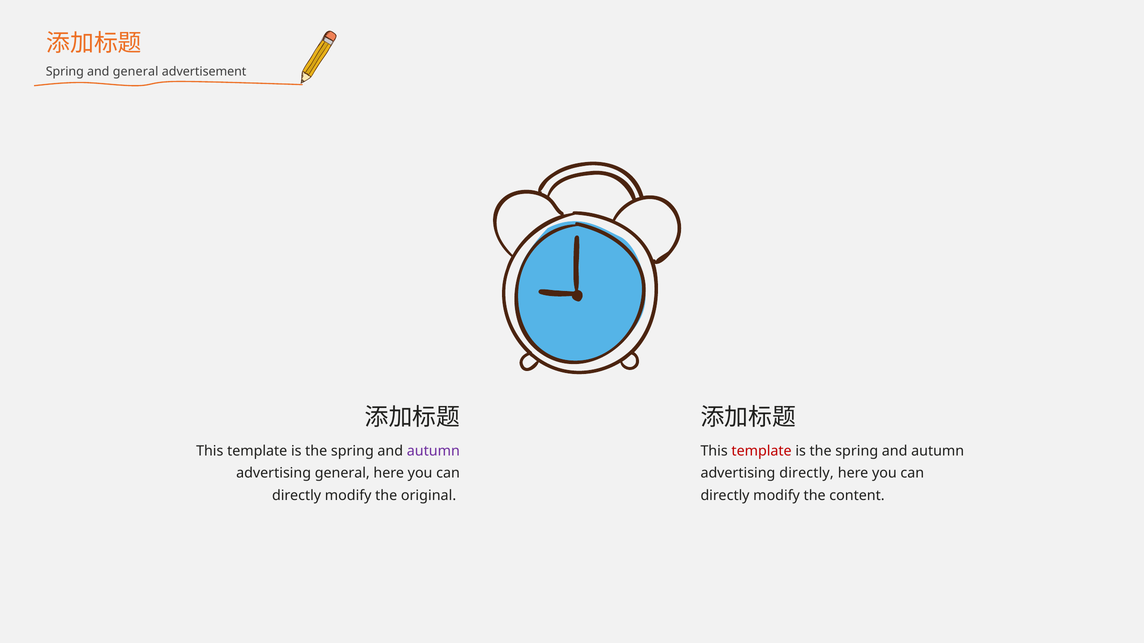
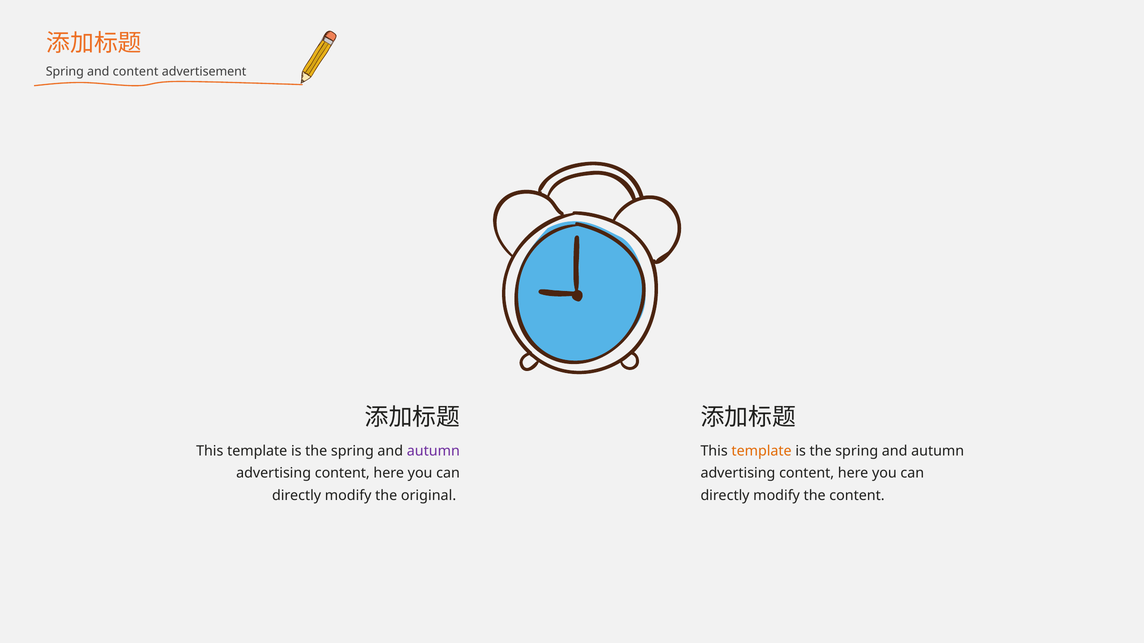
and general: general -> content
template at (762, 451) colour: red -> orange
general at (342, 473): general -> content
directly at (807, 473): directly -> content
